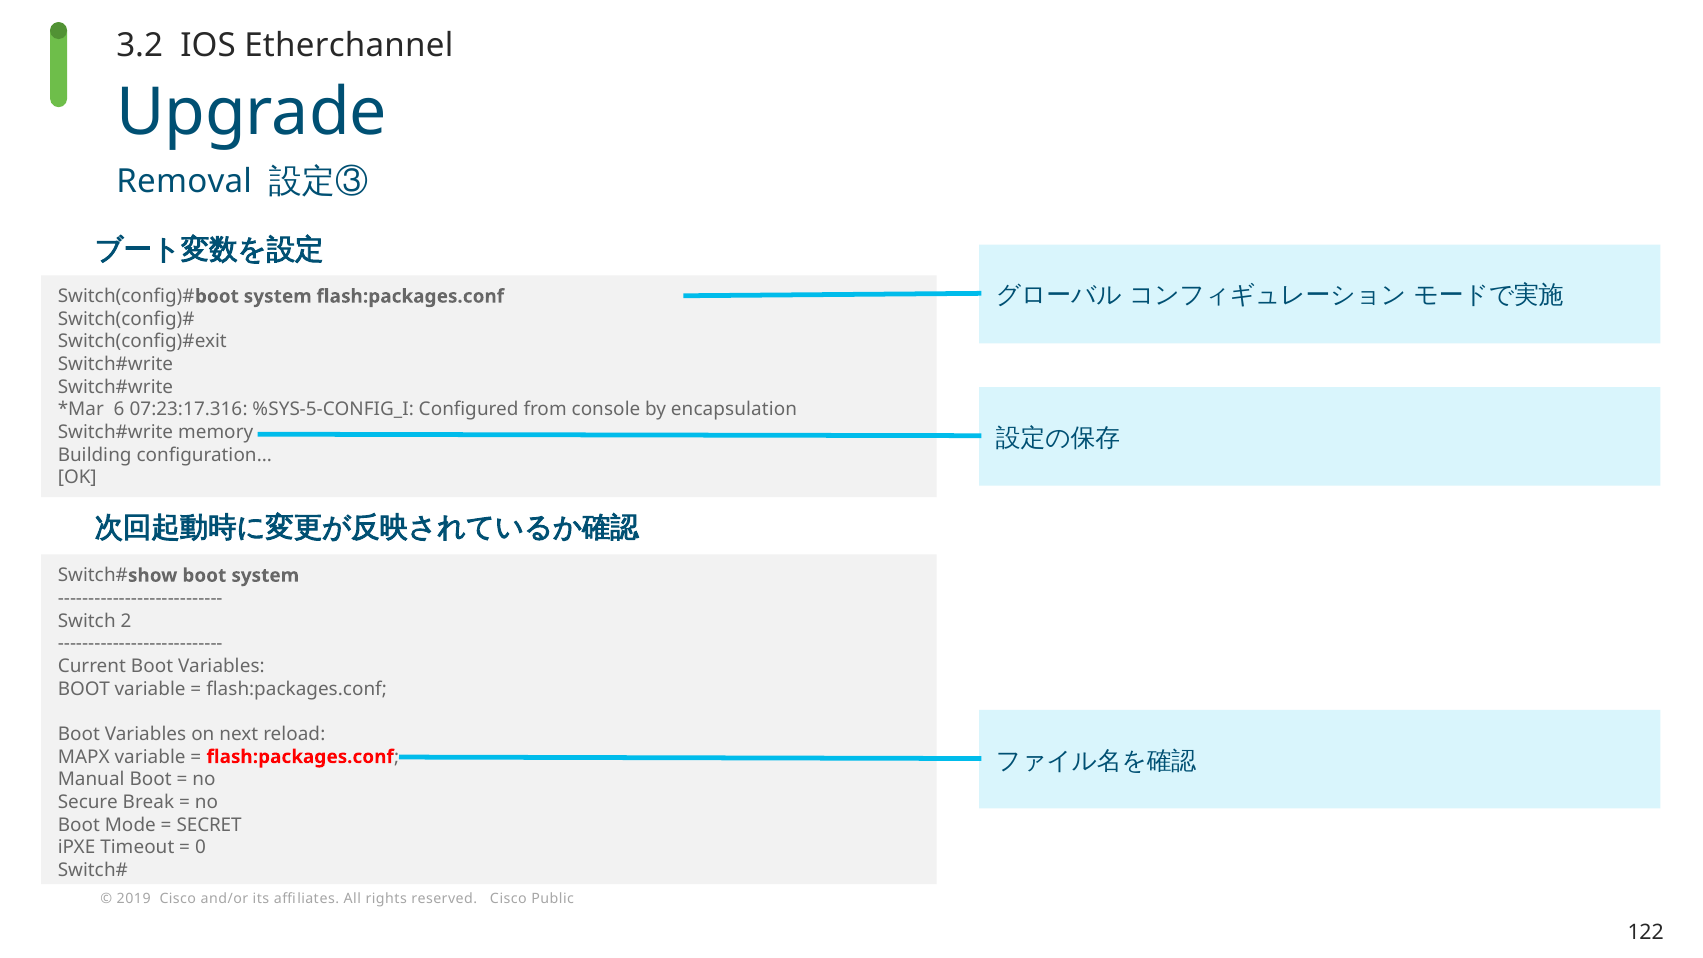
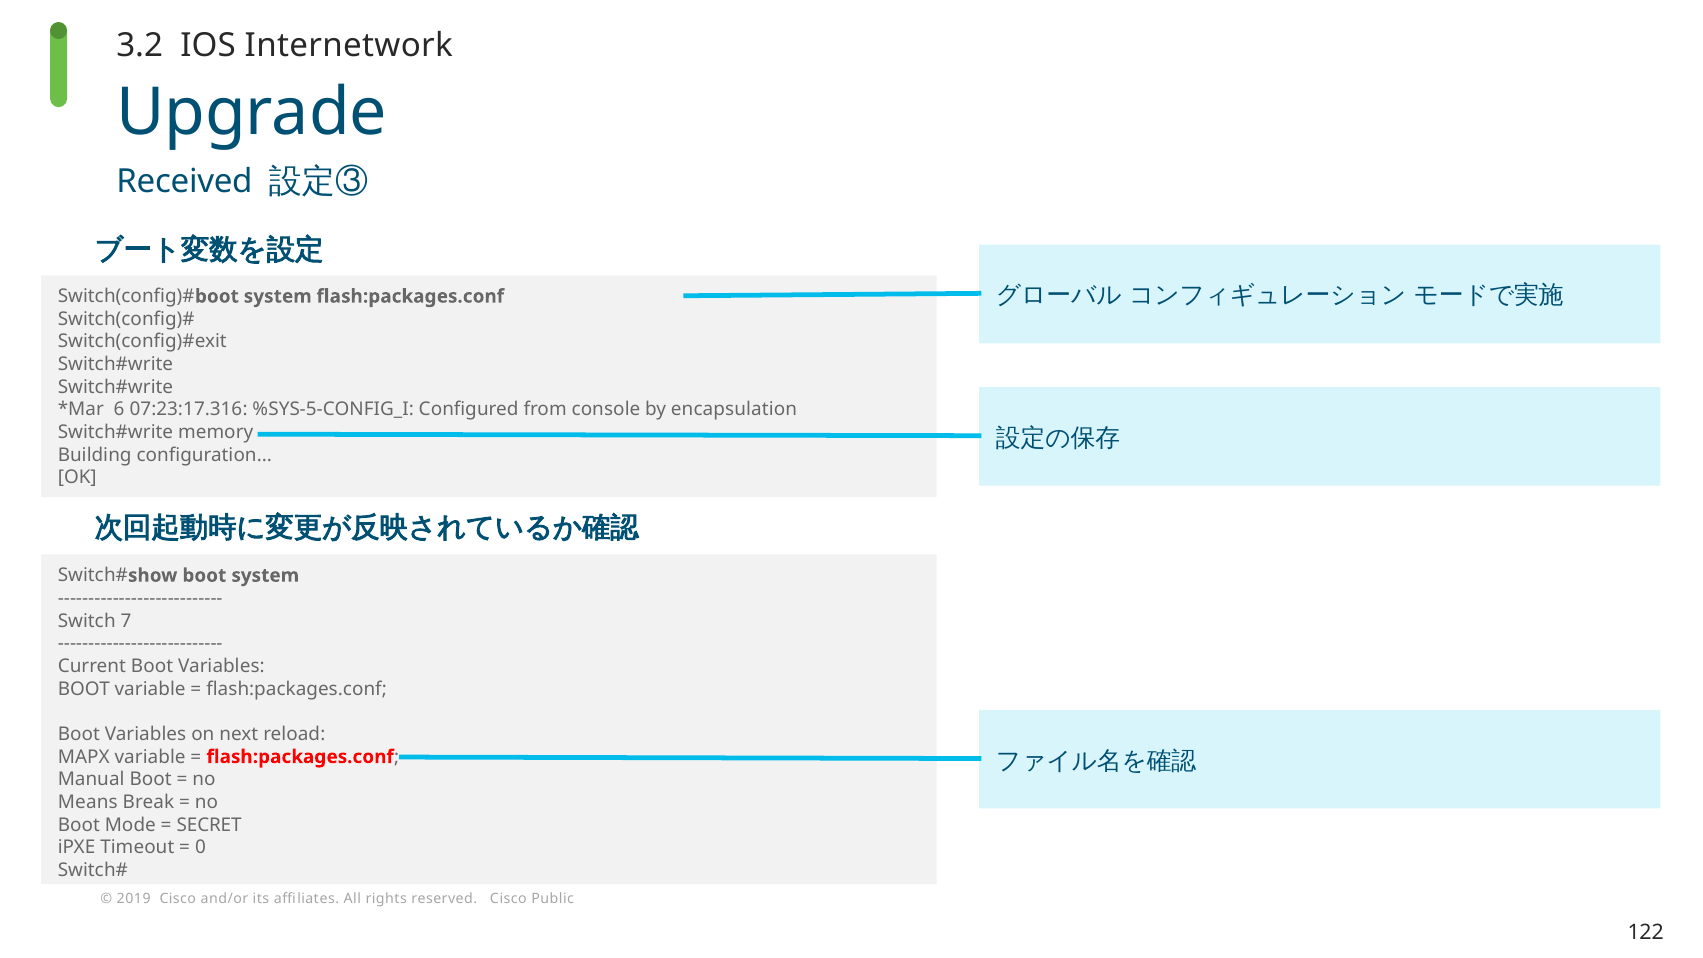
Etherchannel: Etherchannel -> Internetwork
Removal: Removal -> Received
2: 2 -> 7
Secure: Secure -> Means
